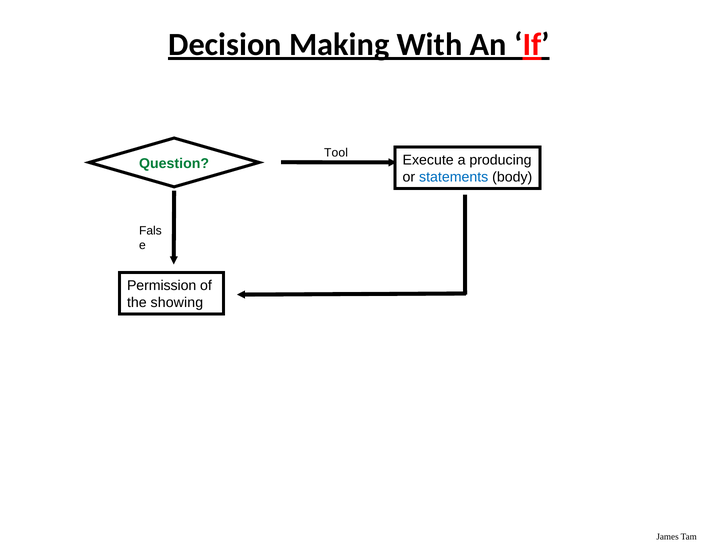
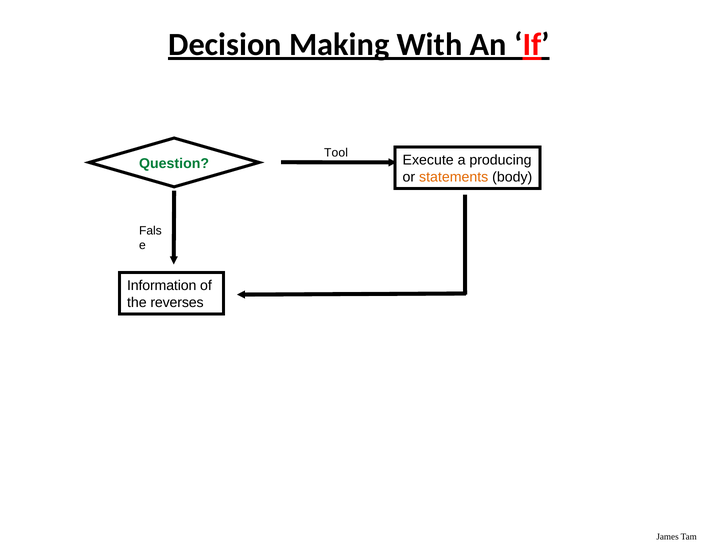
statements colour: blue -> orange
Permission: Permission -> Information
showing: showing -> reverses
